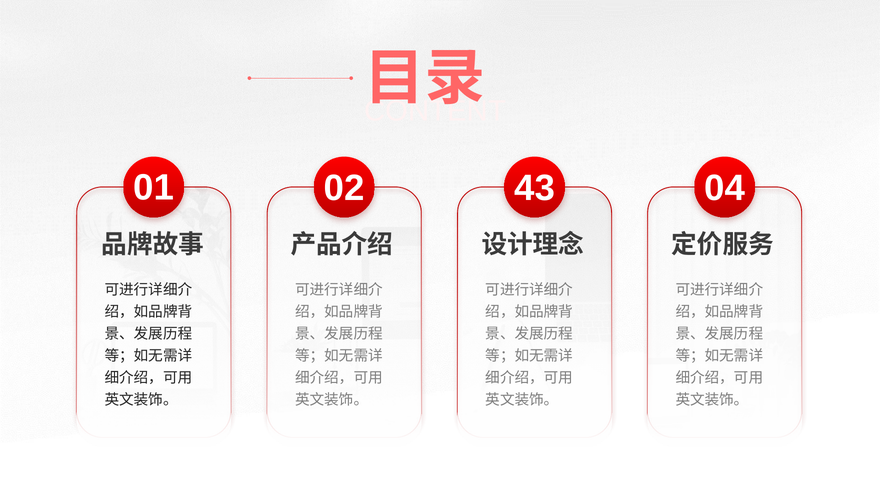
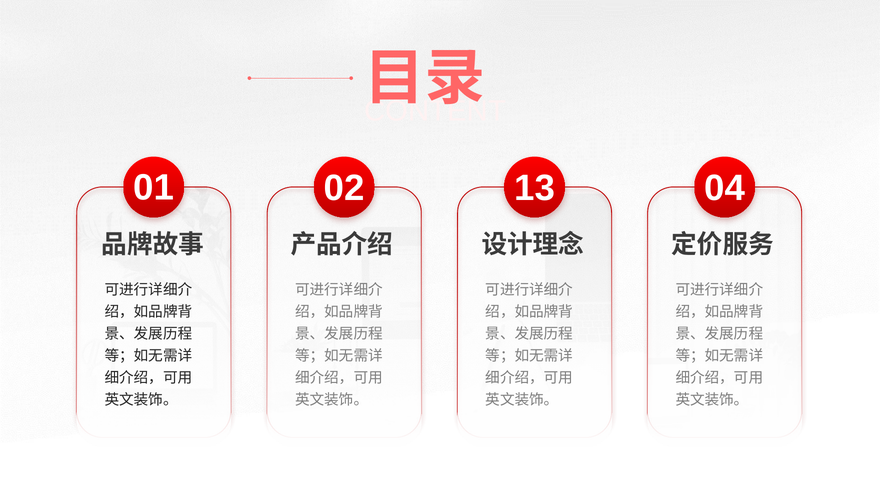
43: 43 -> 13
